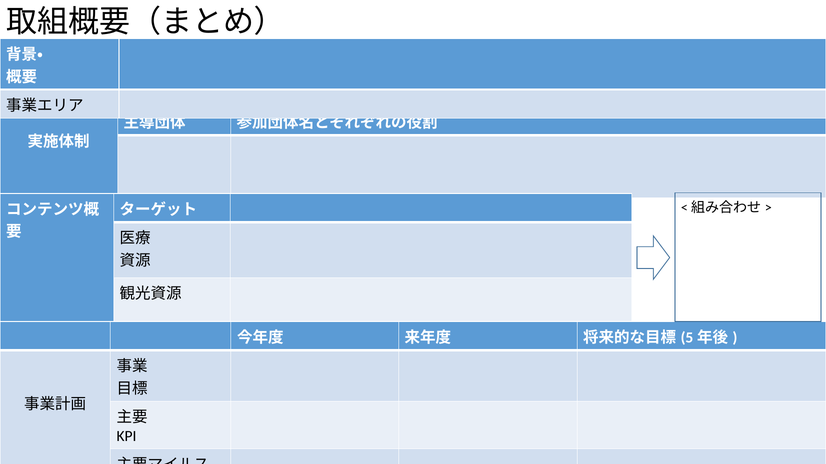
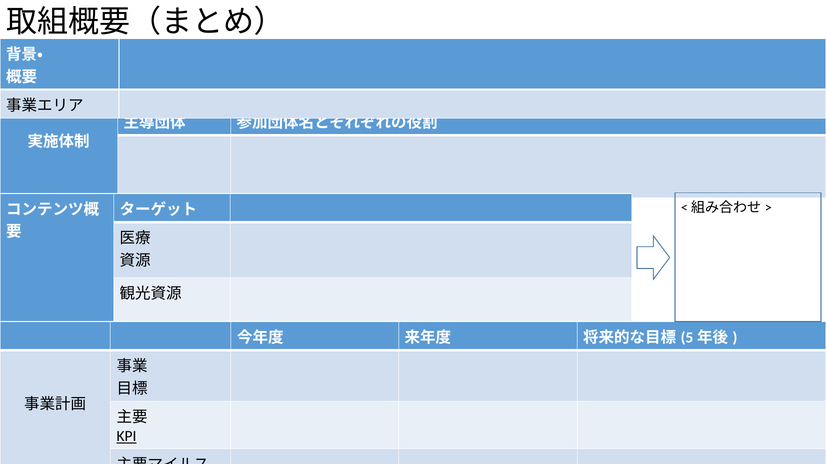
KPI underline: none -> present
